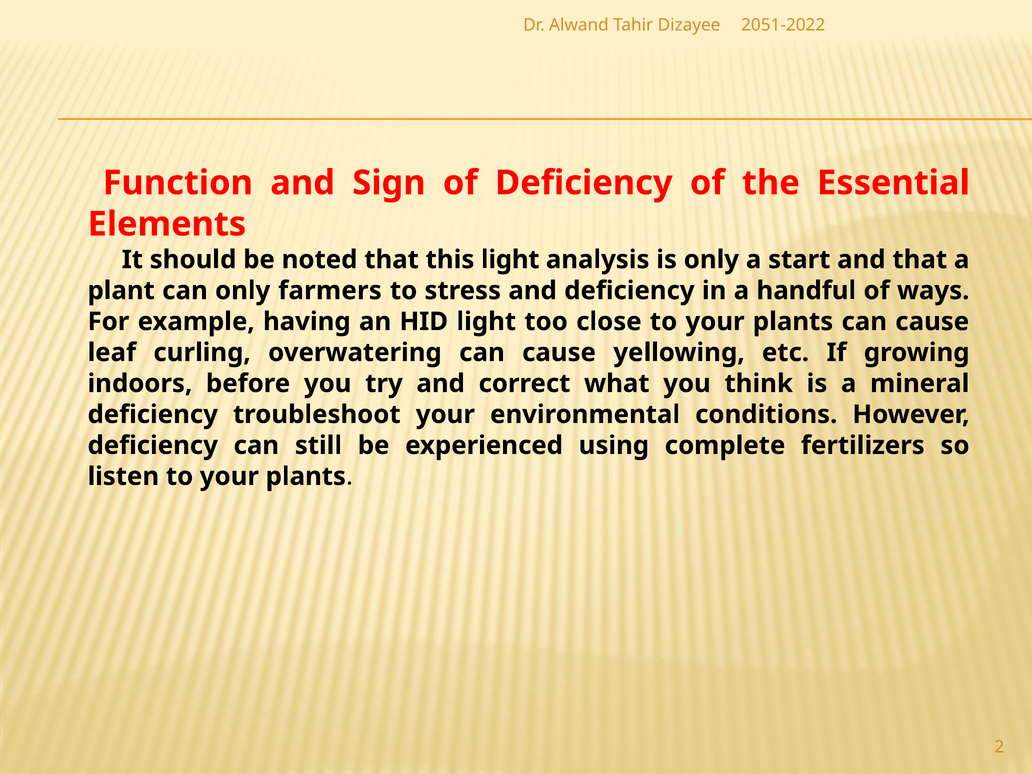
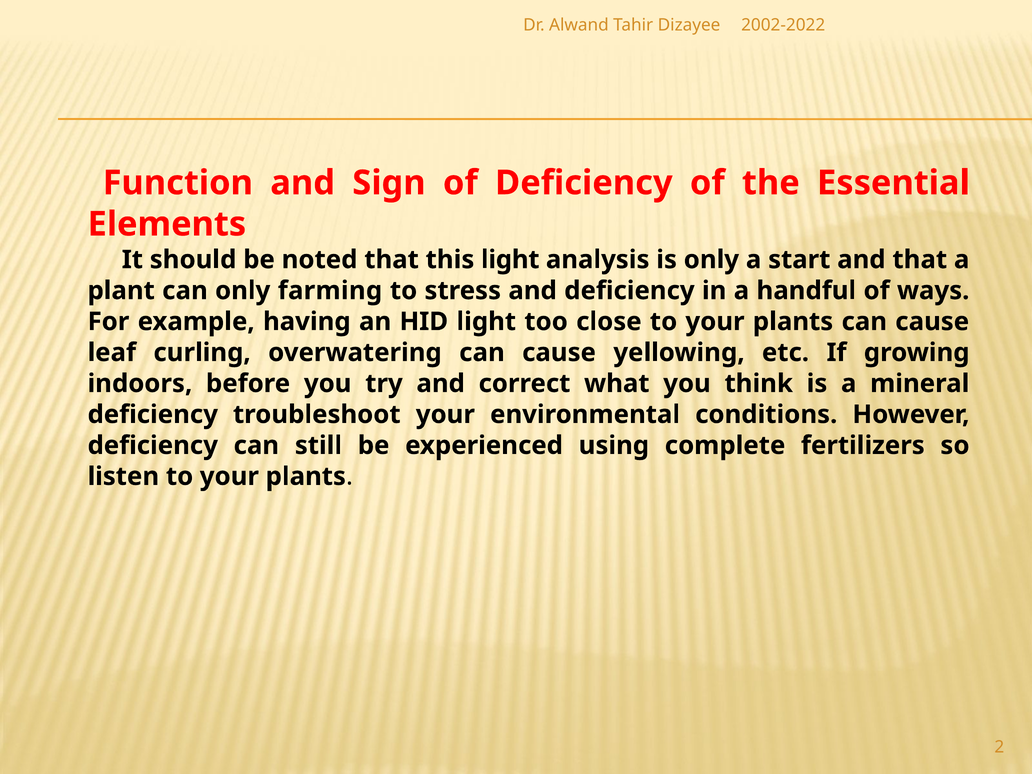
2051-2022: 2051-2022 -> 2002-2022
farmers: farmers -> farming
